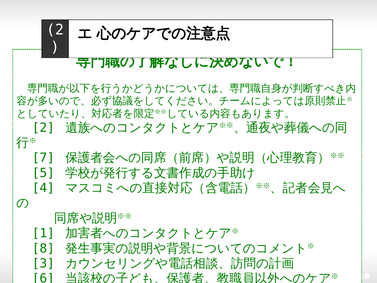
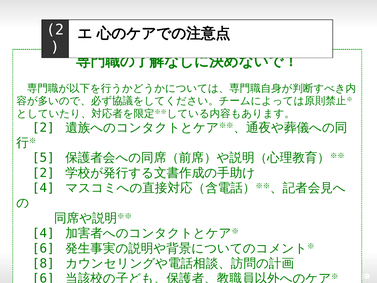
7: 7 -> 5
5 at (43, 173): 5 -> 2
1 at (43, 233): 1 -> 4
8 at (43, 248): 8 -> 6
3: 3 -> 8
